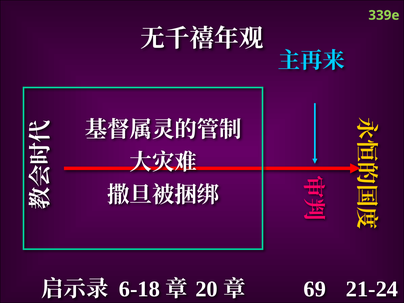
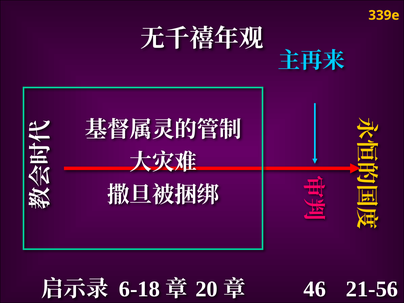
339e colour: light green -> yellow
21-24: 21-24 -> 21-56
69: 69 -> 46
